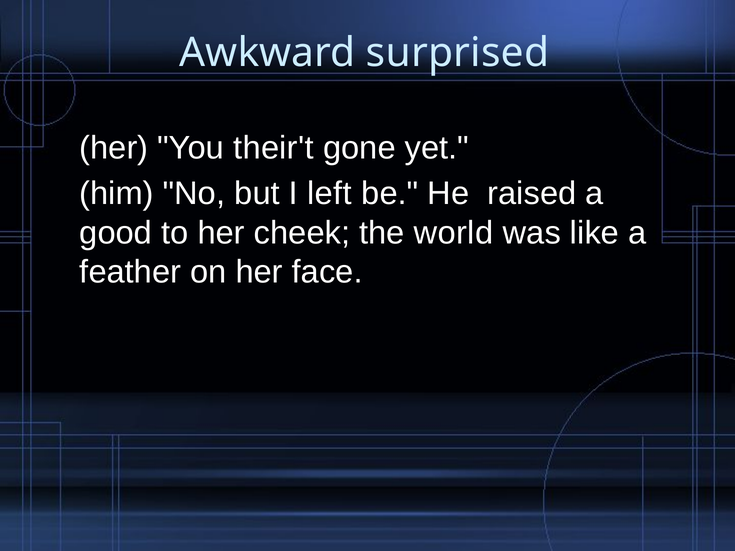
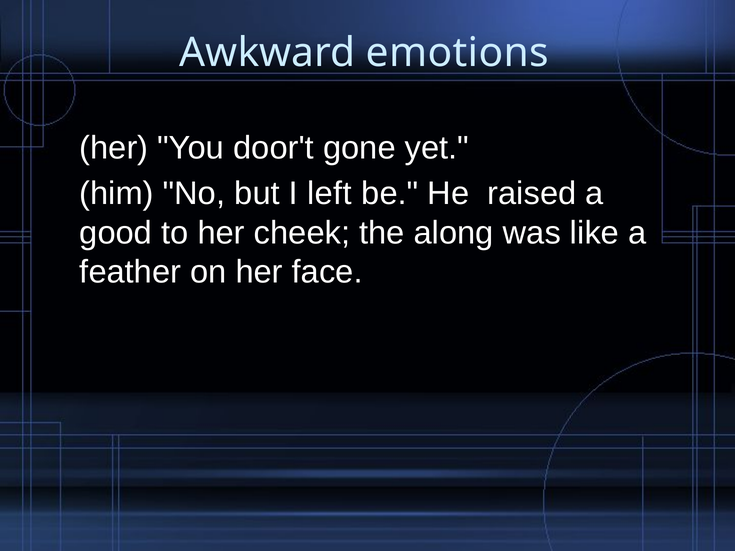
surprised: surprised -> emotions
their't: their't -> door't
world: world -> along
